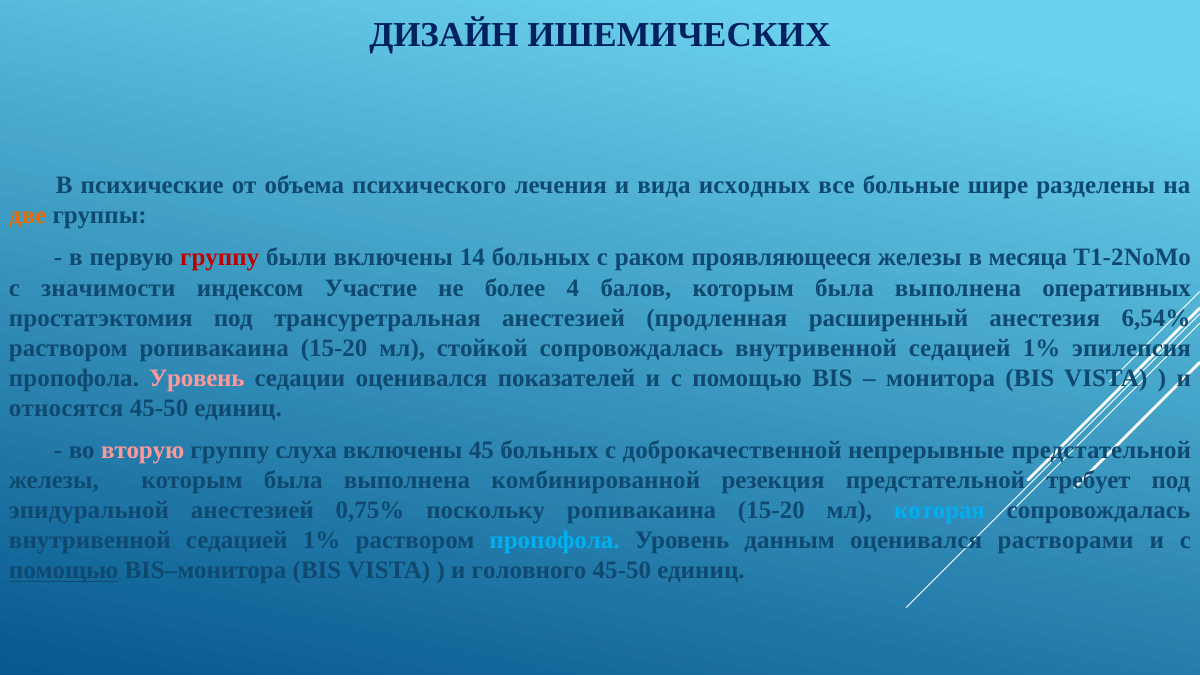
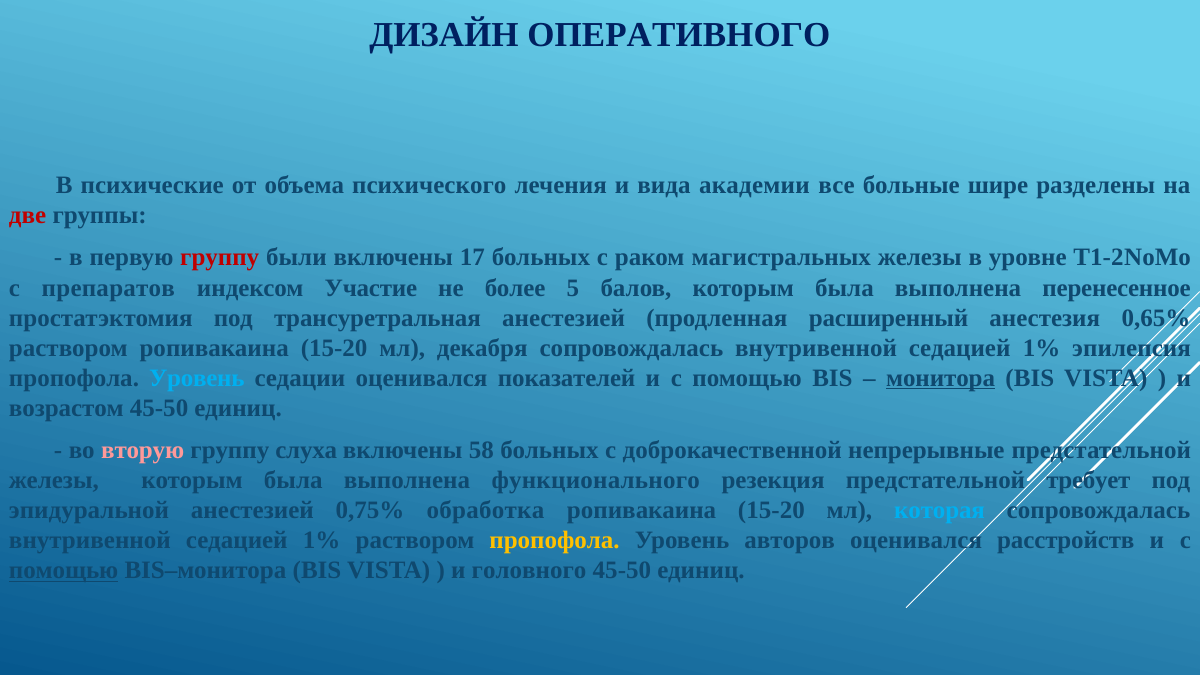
ИШЕМИЧЕСКИХ: ИШЕМИЧЕСКИХ -> ОПЕРАТИВНОГО
исходных: исходных -> академии
две colour: orange -> red
14: 14 -> 17
проявляющееся: проявляющееся -> магистральных
месяца: месяца -> уровне
значимости: значимости -> препаратов
4: 4 -> 5
оперативных: оперативных -> перенесенное
6,54%: 6,54% -> 0,65%
стойкой: стойкой -> декабря
Уровень at (197, 378) colour: pink -> light blue
монитора underline: none -> present
относятся: относятся -> возрастом
45: 45 -> 58
комбинированной: комбинированной -> функционального
поскольку: поскольку -> обработка
пропофола at (555, 541) colour: light blue -> yellow
данным: данным -> авторов
растворами: растворами -> расстройств
